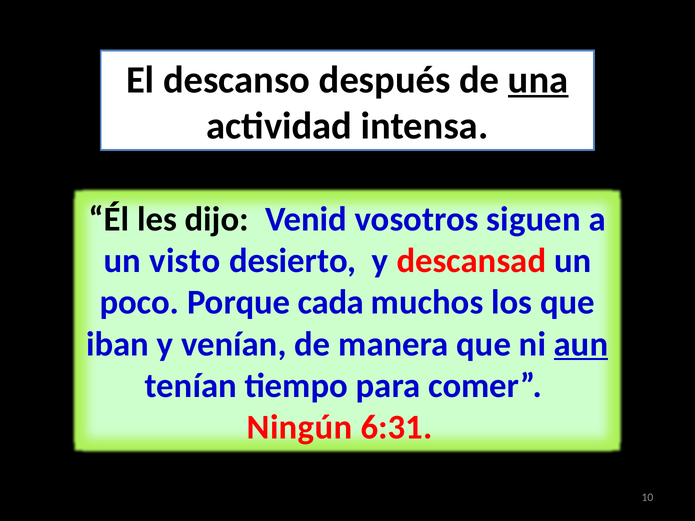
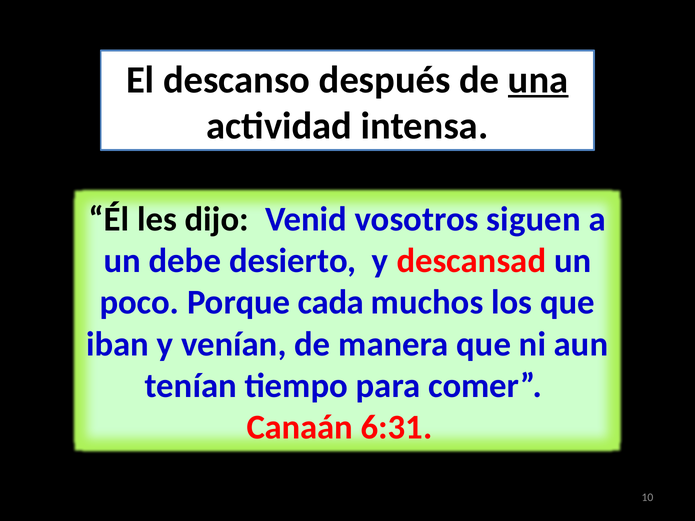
visto: visto -> debe
aun underline: present -> none
Ningún: Ningún -> Canaán
